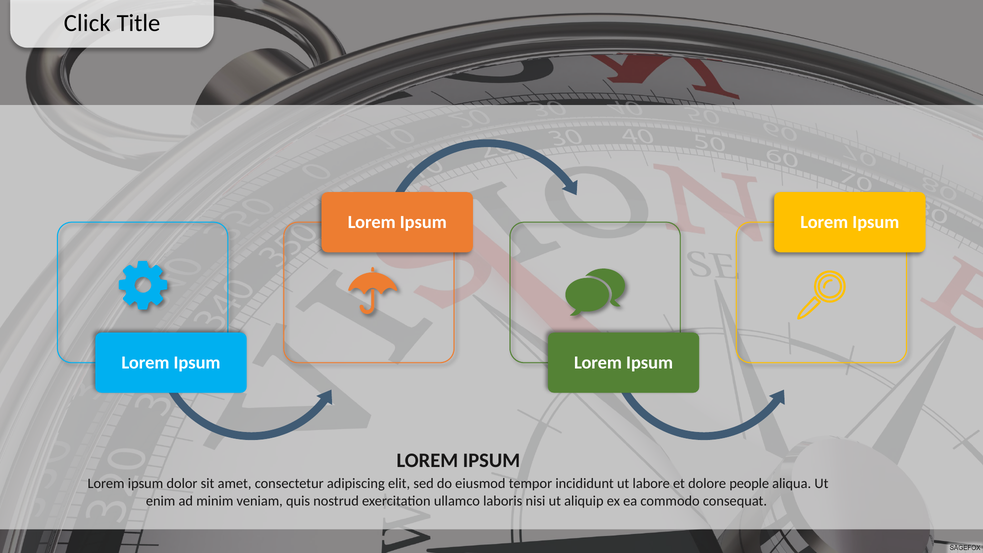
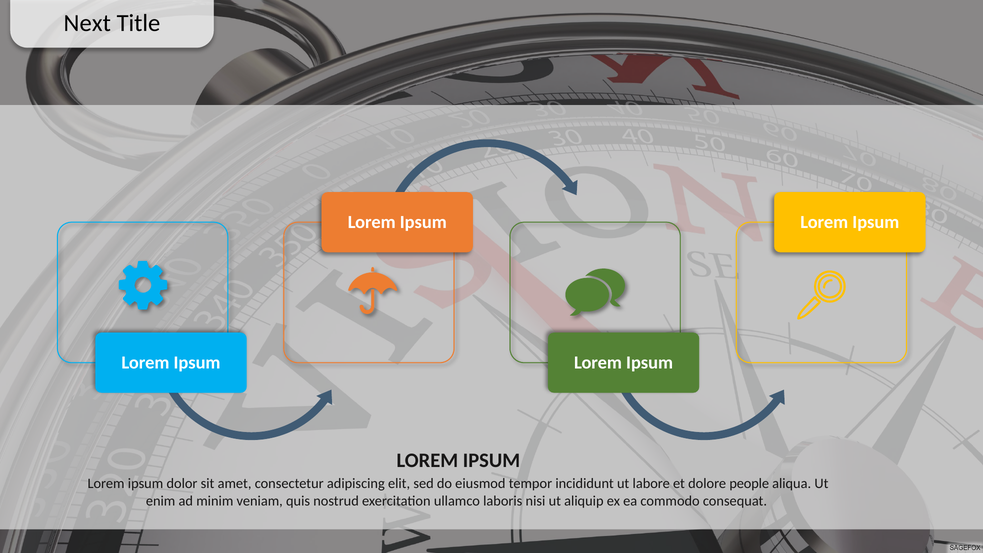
Click: Click -> Next
